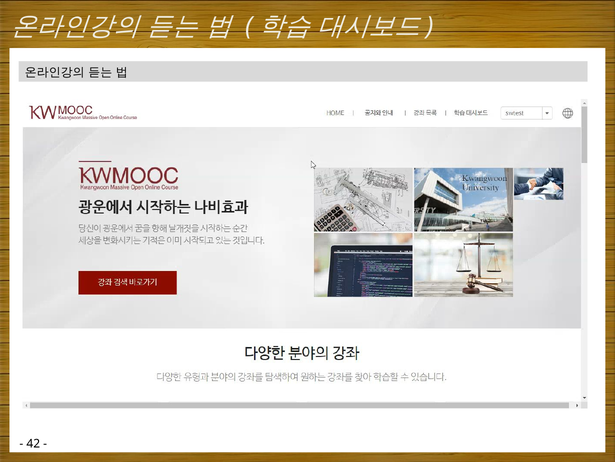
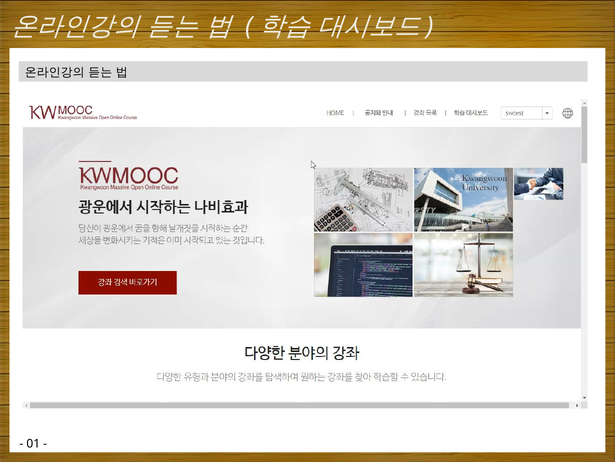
42: 42 -> 01
